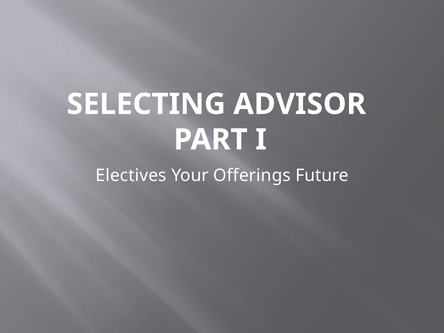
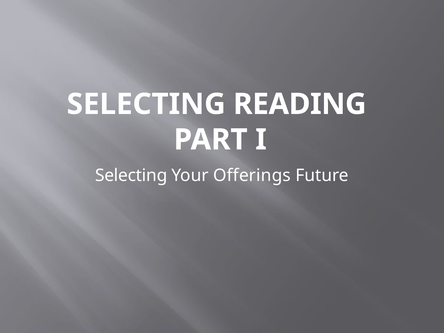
ADVISOR: ADVISOR -> READING
Electives at (131, 176): Electives -> Selecting
